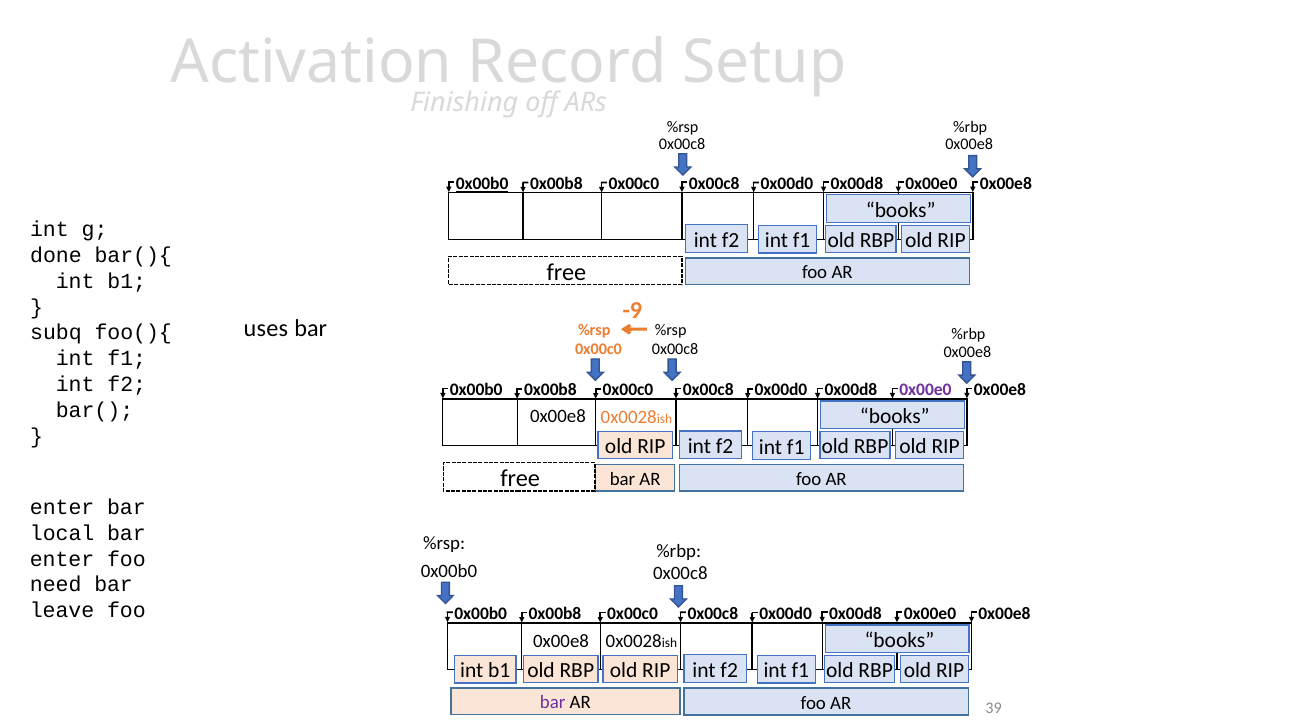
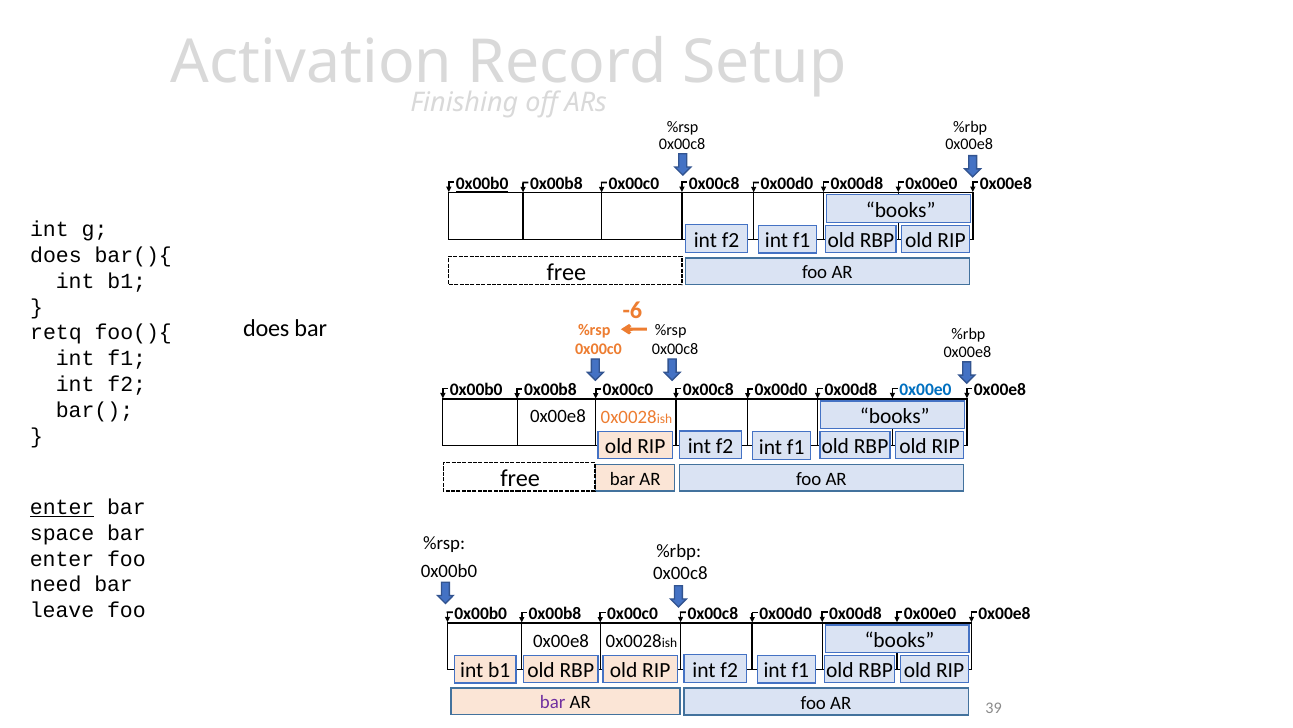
done at (56, 255): done -> does
-9: -9 -> -6
uses at (266, 329): uses -> does
subq: subq -> retq
0x00e0 at (925, 389) colour: purple -> blue
enter at (62, 507) underline: none -> present
local: local -> space
